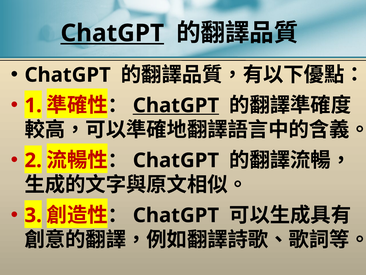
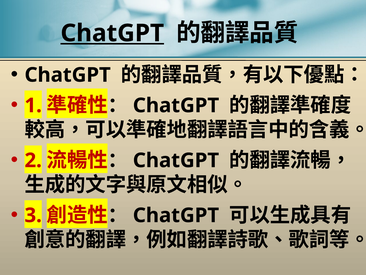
ChatGPT at (176, 105) underline: present -> none
